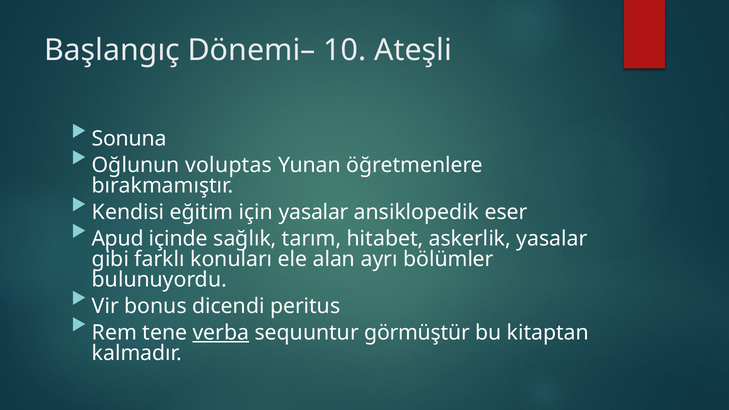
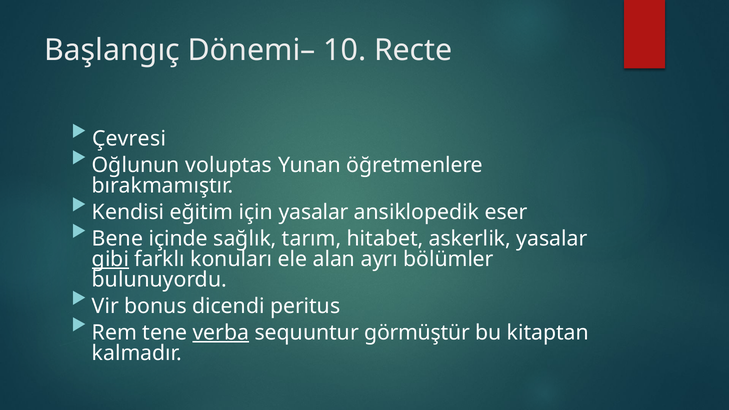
Ateşli: Ateşli -> Recte
Sonuna: Sonuna -> Çevresi
Apud: Apud -> Bene
gibi underline: none -> present
